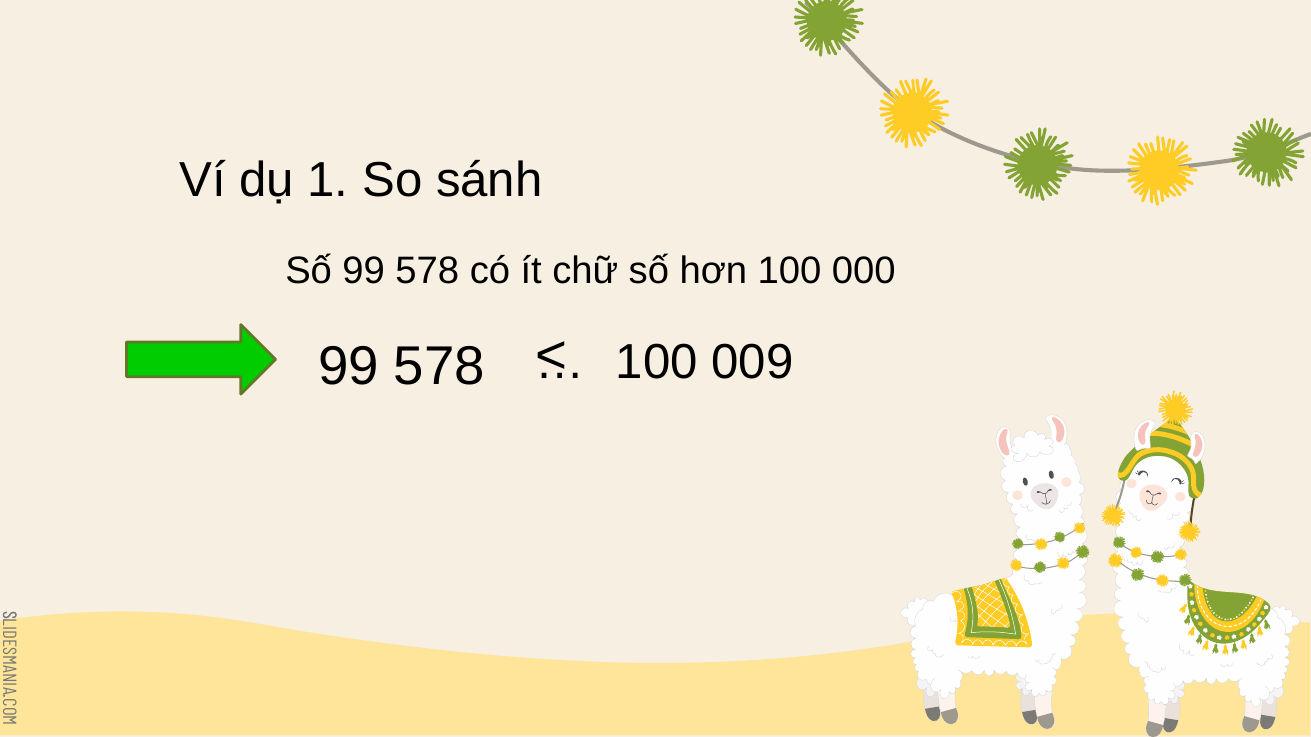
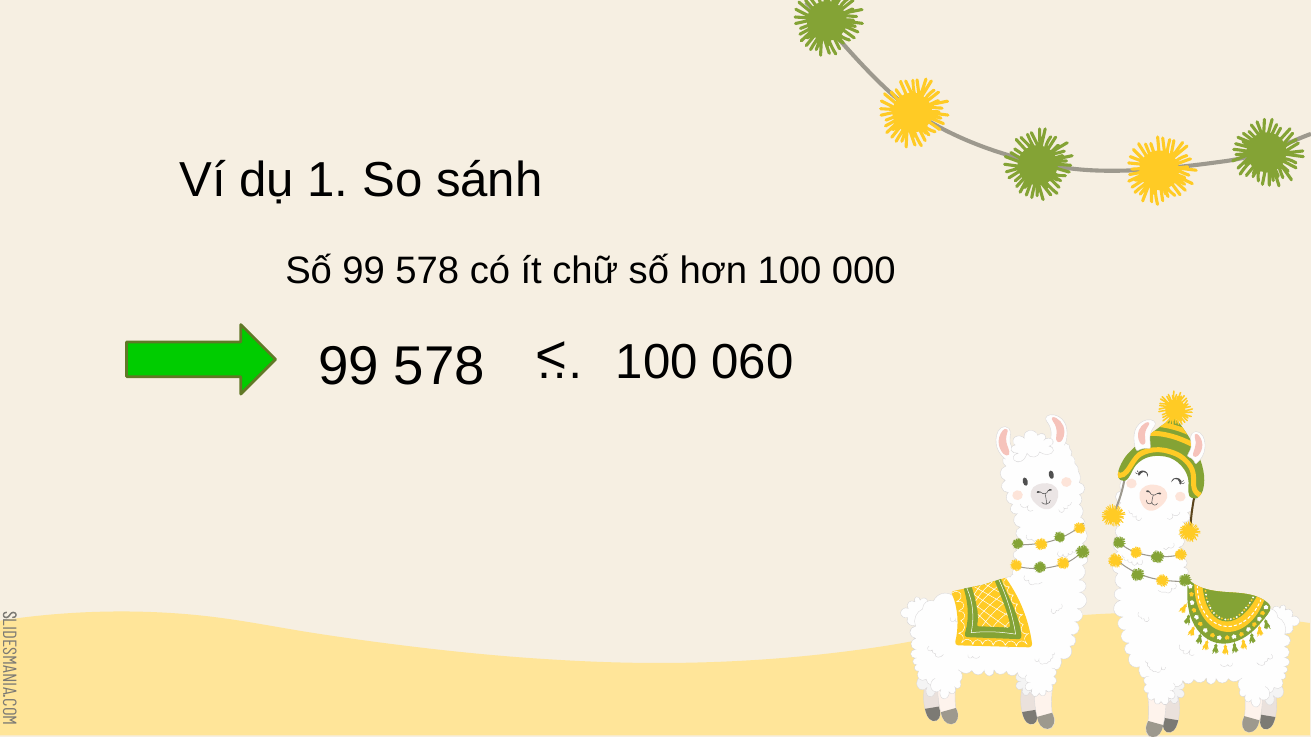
009: 009 -> 060
